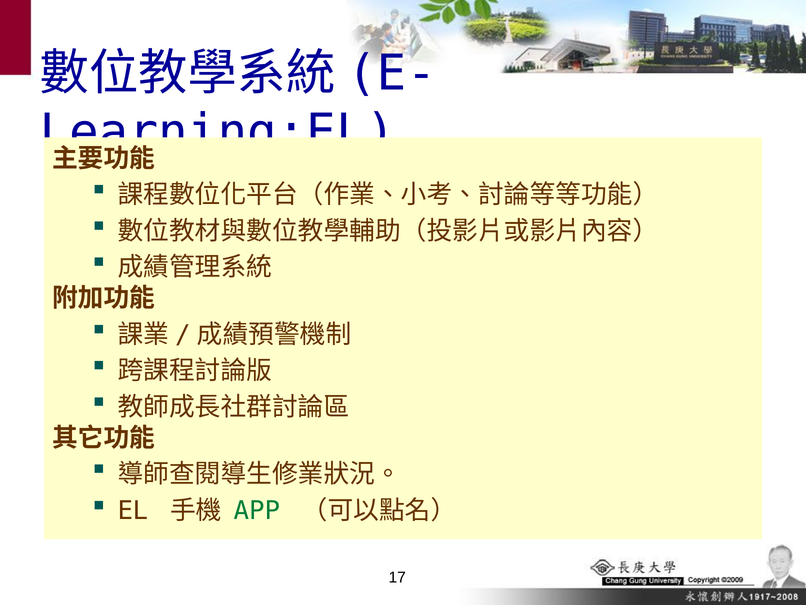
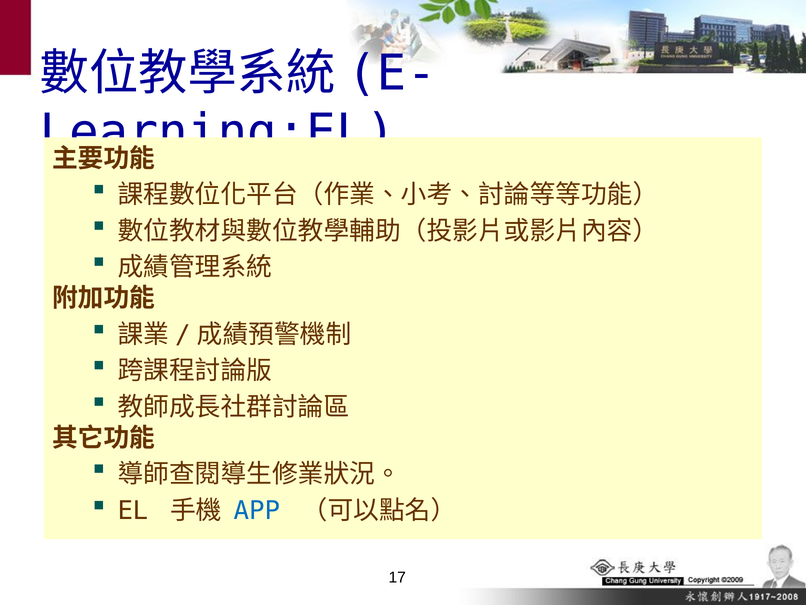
APP colour: green -> blue
